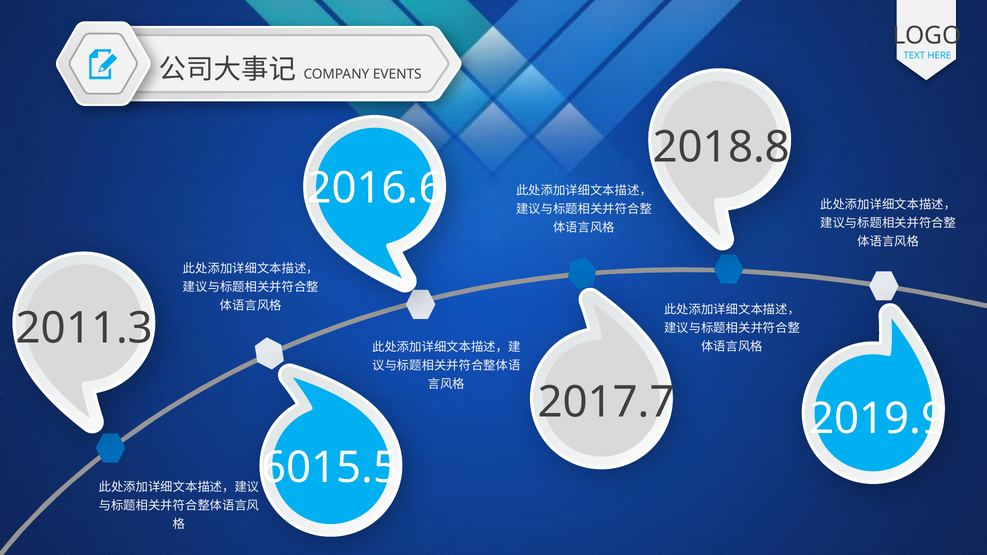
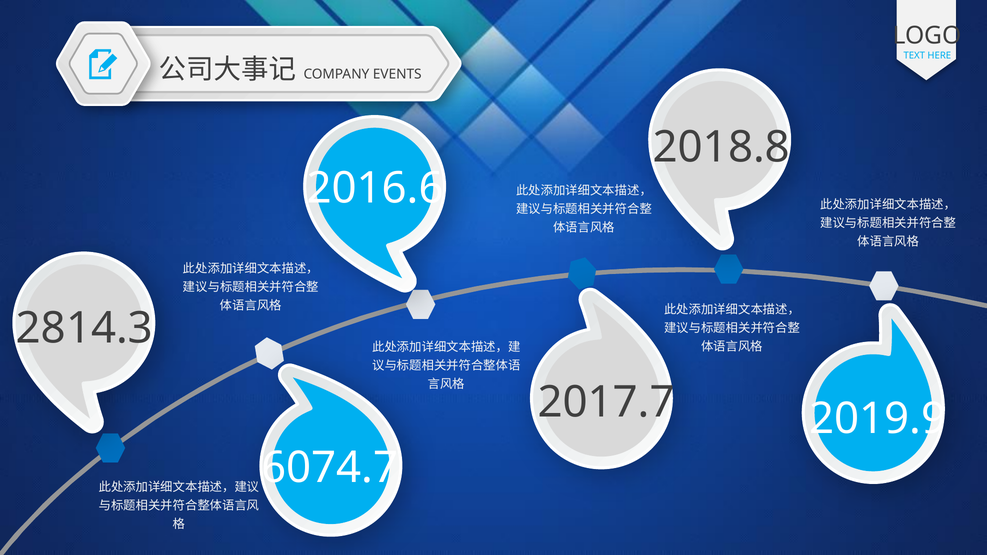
2011.3: 2011.3 -> 2814.3
6015.5: 6015.5 -> 6074.7
